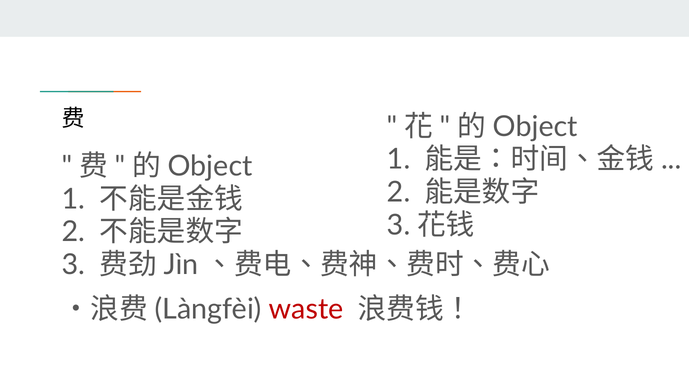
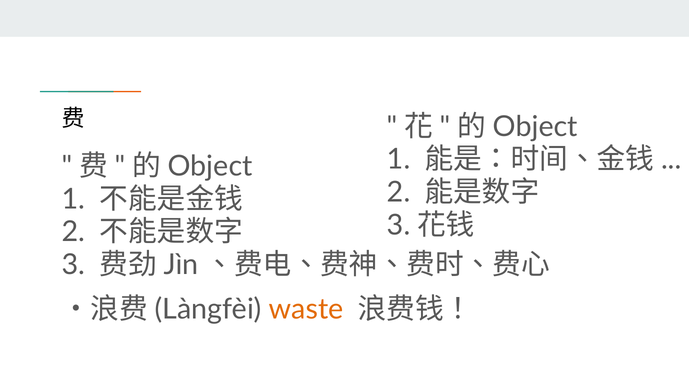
waste colour: red -> orange
